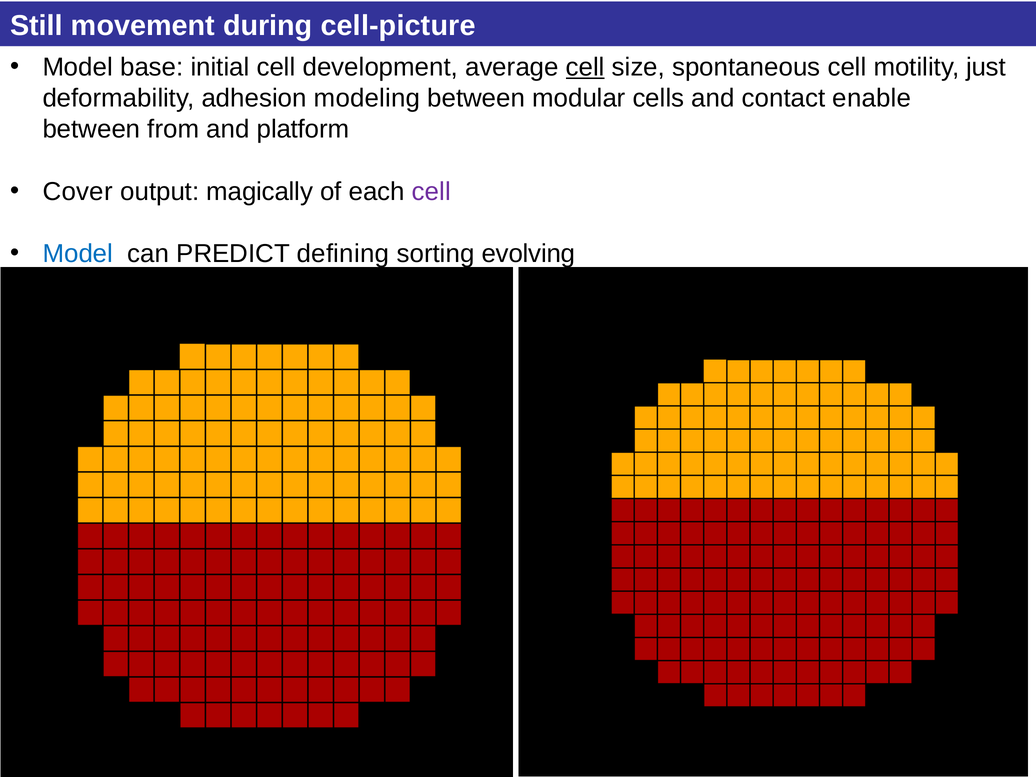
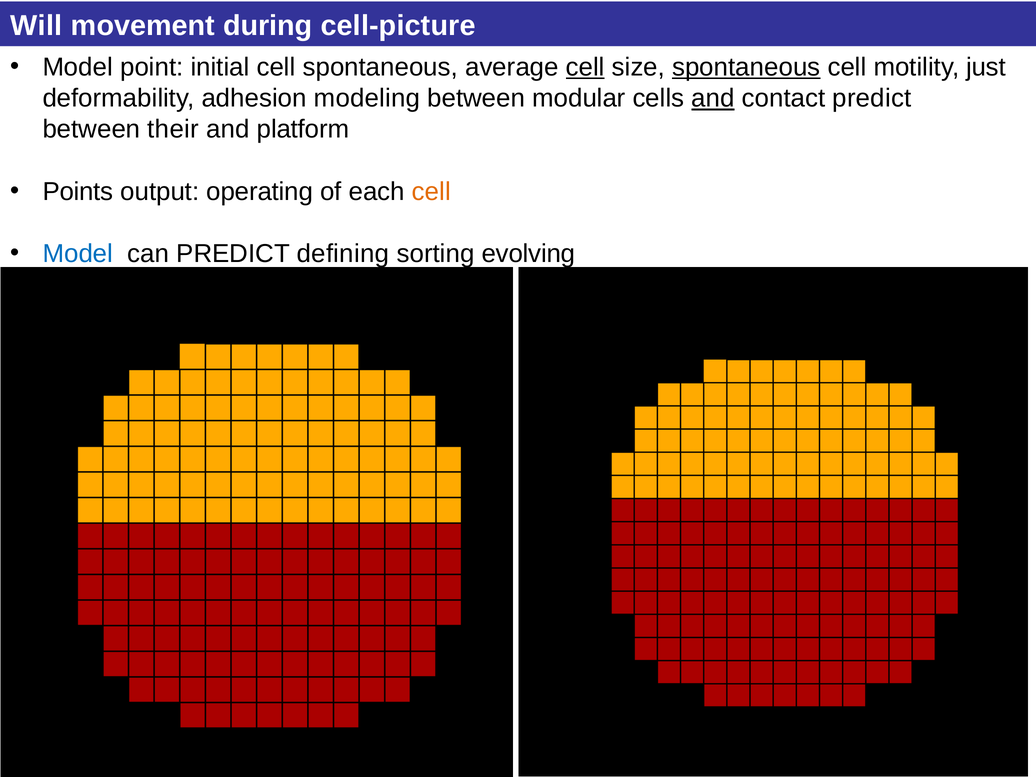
Still: Still -> Will
base: base -> point
cell development: development -> spontaneous
spontaneous at (746, 67) underline: none -> present
and at (713, 98) underline: none -> present
contact enable: enable -> predict
from: from -> their
Cover: Cover -> Points
magically: magically -> operating
cell at (431, 192) colour: purple -> orange
